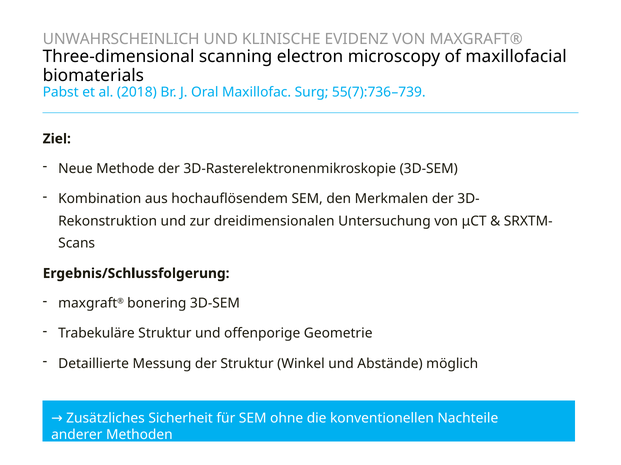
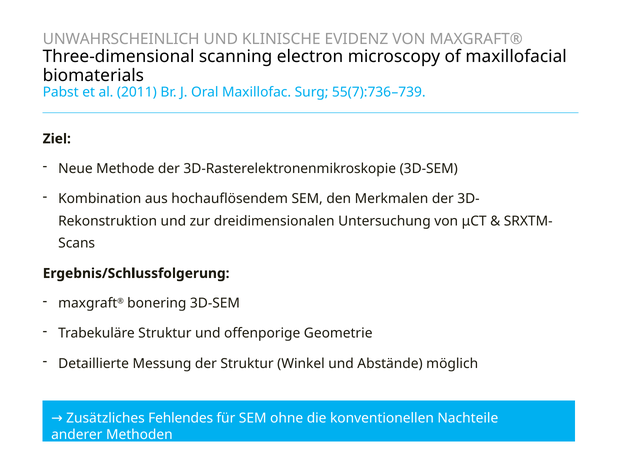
2018: 2018 -> 2011
Sicherheit: Sicherheit -> Fehlendes
